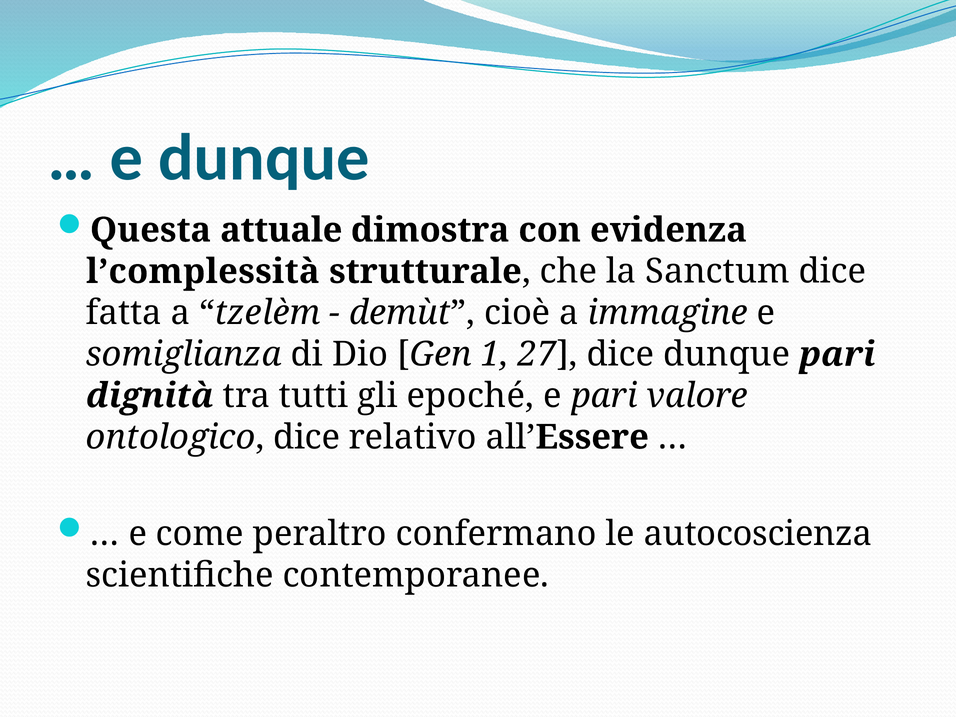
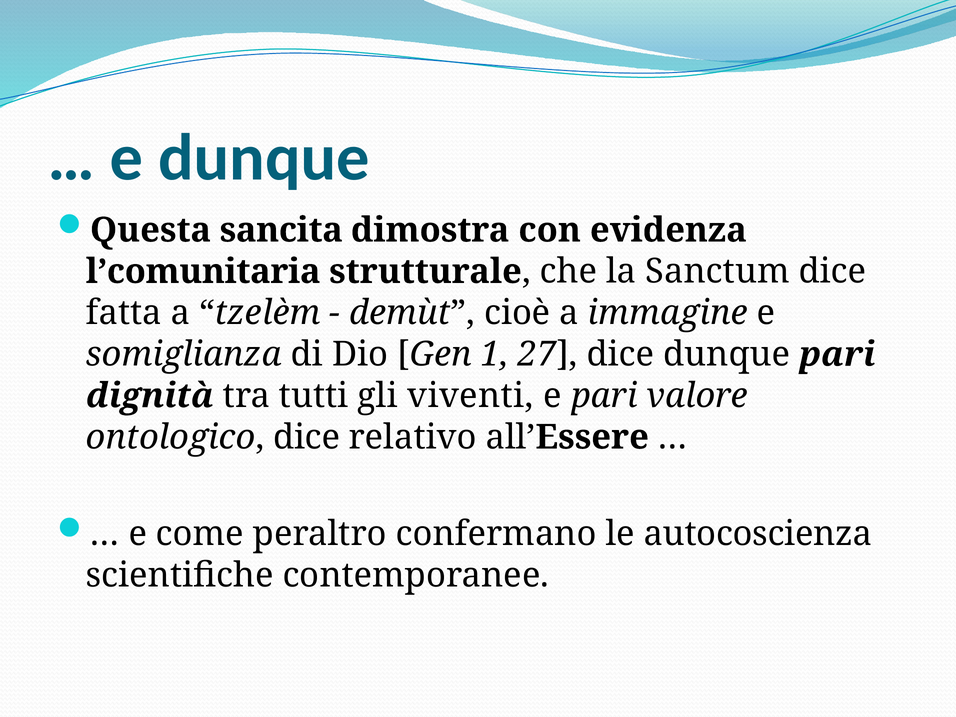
attuale: attuale -> sancita
l’complessità: l’complessità -> l’comunitaria
epoché: epoché -> viventi
